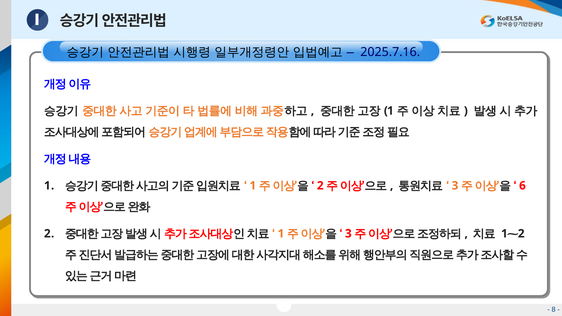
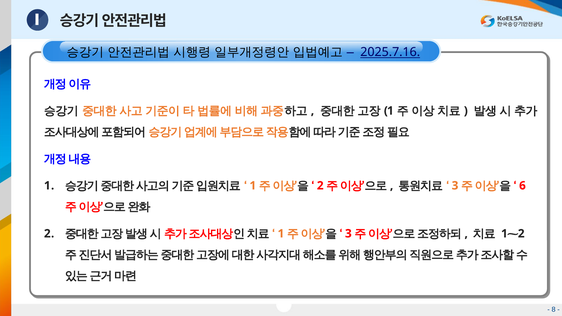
2025.7.16 underline: none -> present
